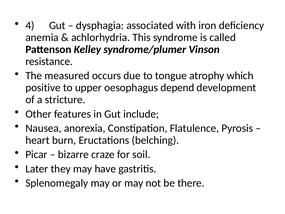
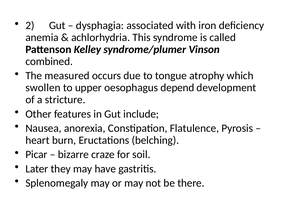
4: 4 -> 2
resistance: resistance -> combined
positive: positive -> swollen
